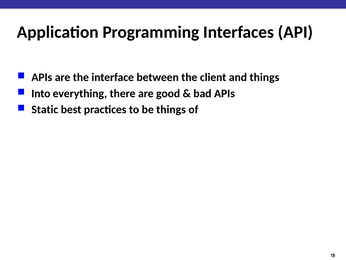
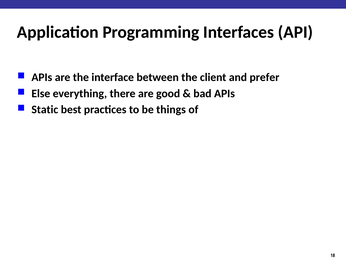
and things: things -> prefer
Into: Into -> Else
